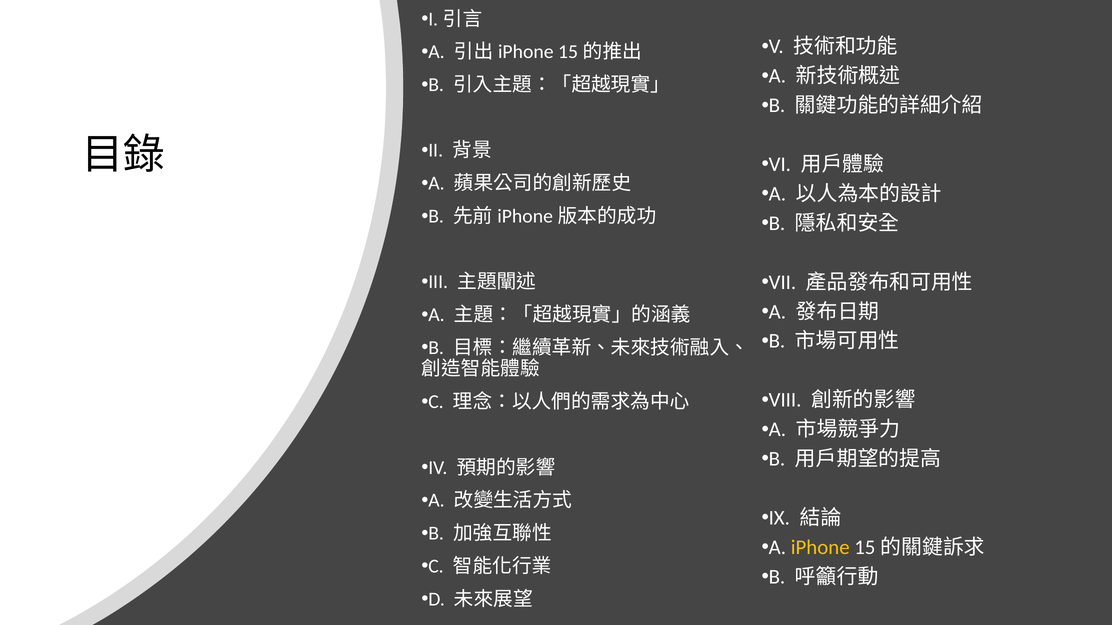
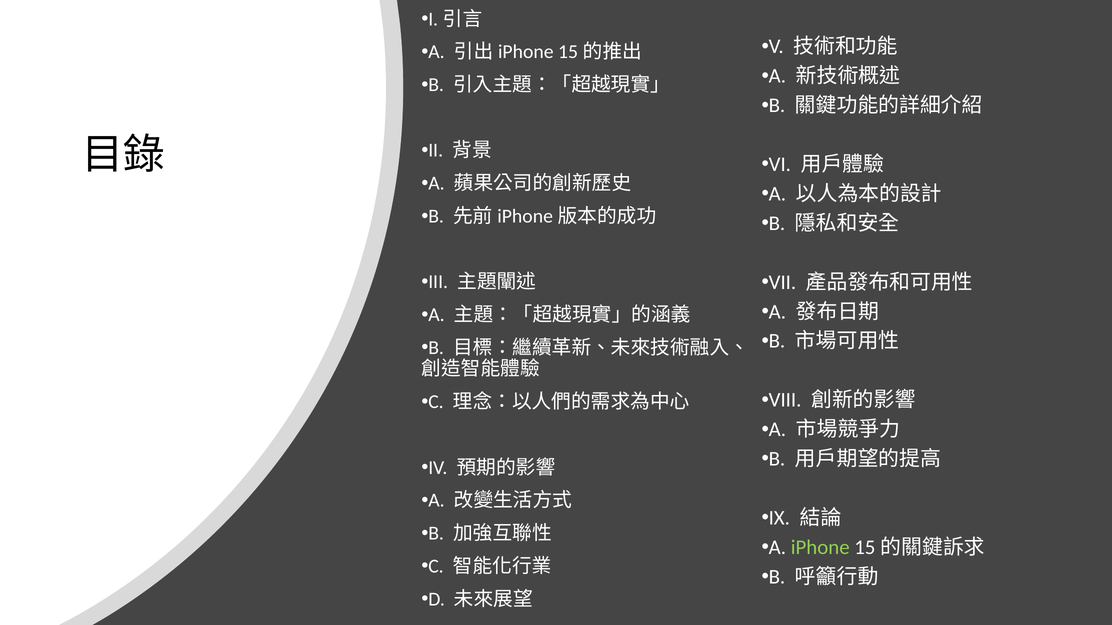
iPhone colour: yellow -> light green
